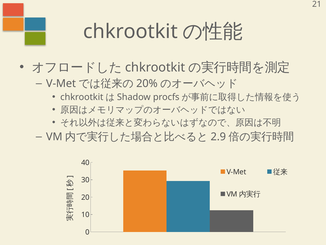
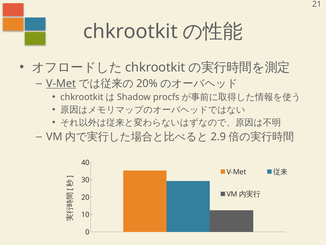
V-Met at (61, 83) underline: none -> present
